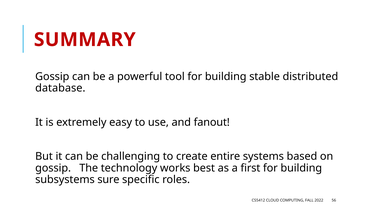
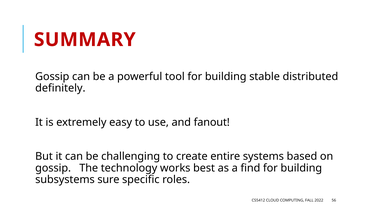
database: database -> definitely
first: first -> find
